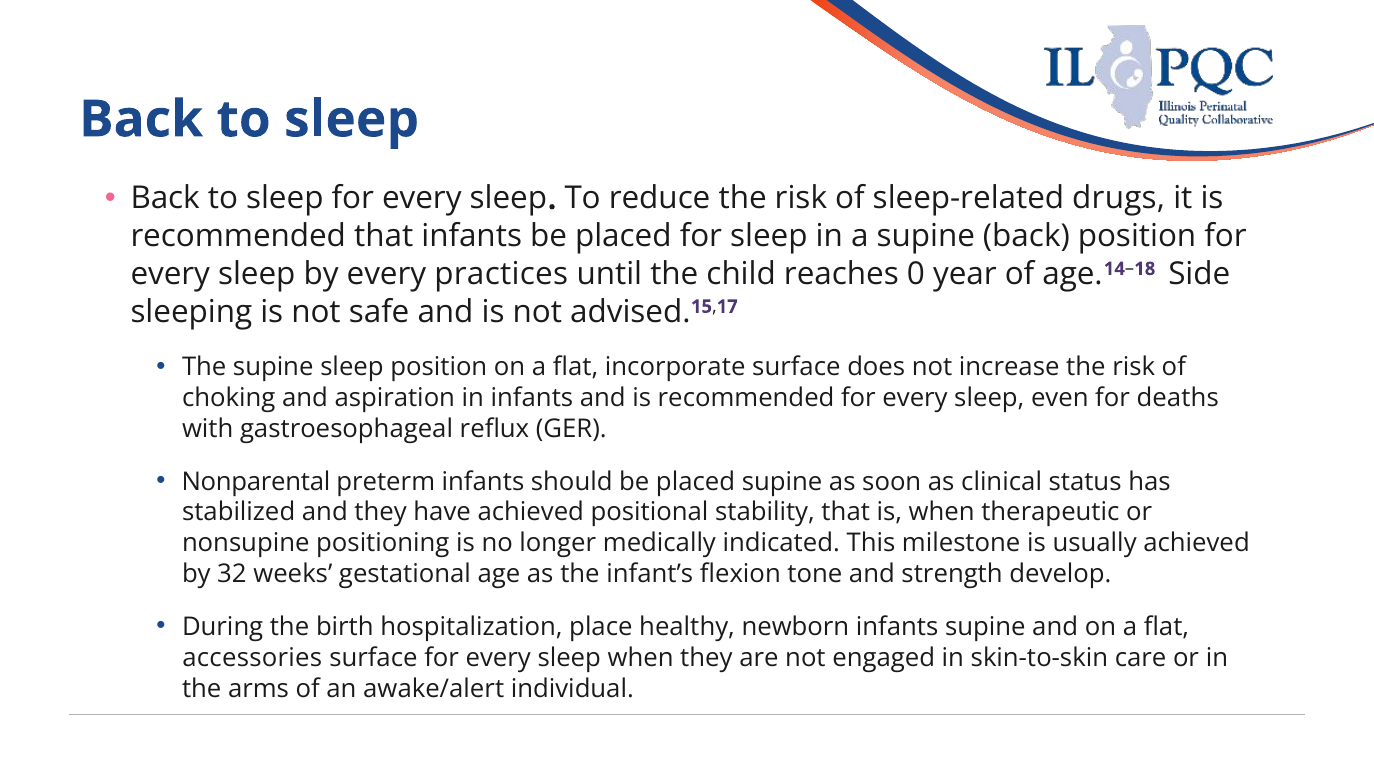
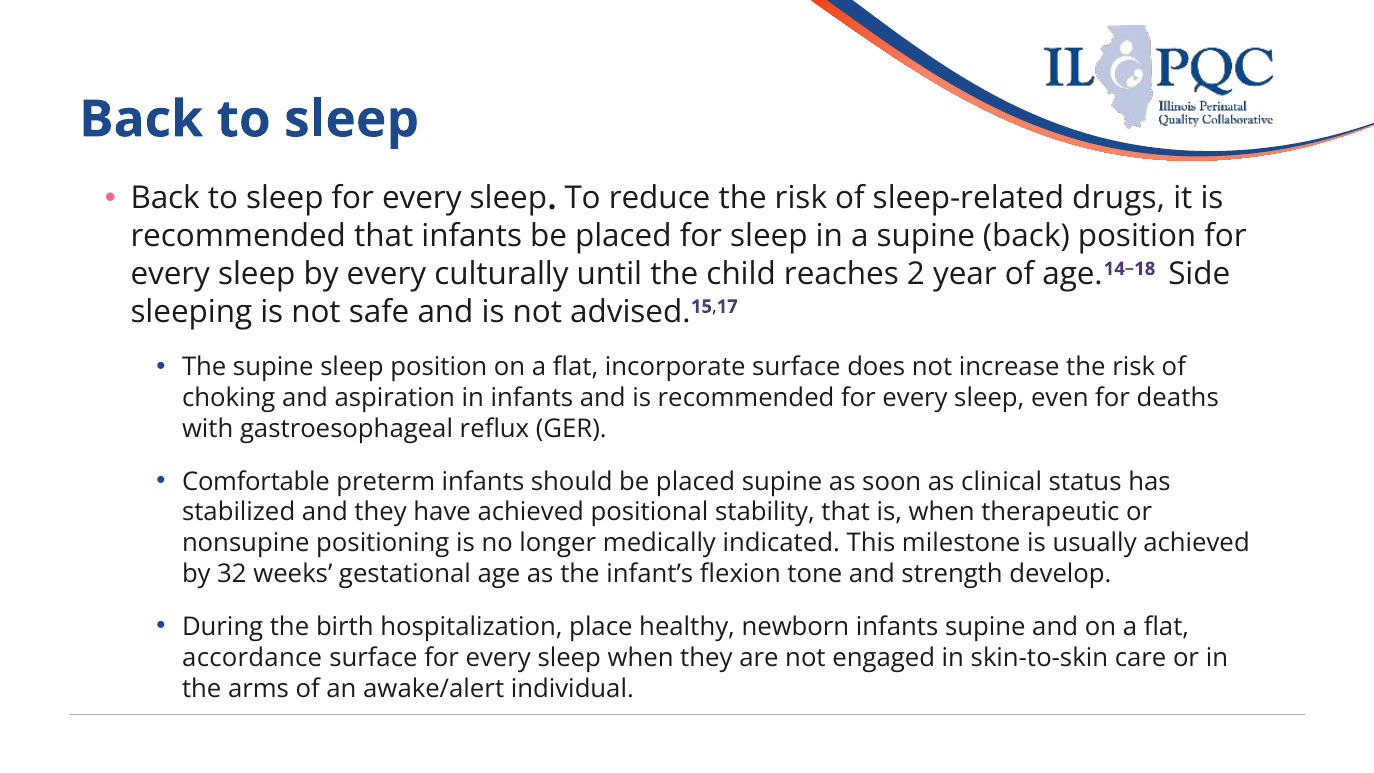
practices: practices -> culturally
0: 0 -> 2
Nonparental: Nonparental -> Comfortable
accessories: accessories -> accordance
